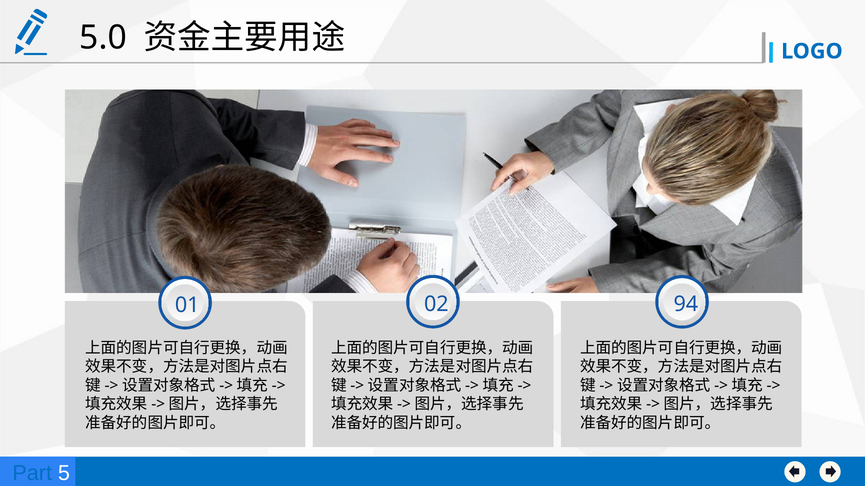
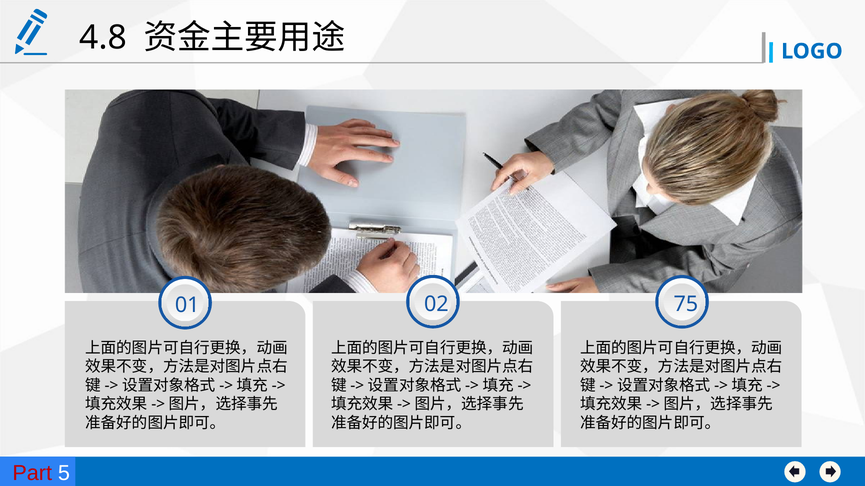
5.0: 5.0 -> 4.8
94: 94 -> 75
Part colour: blue -> red
